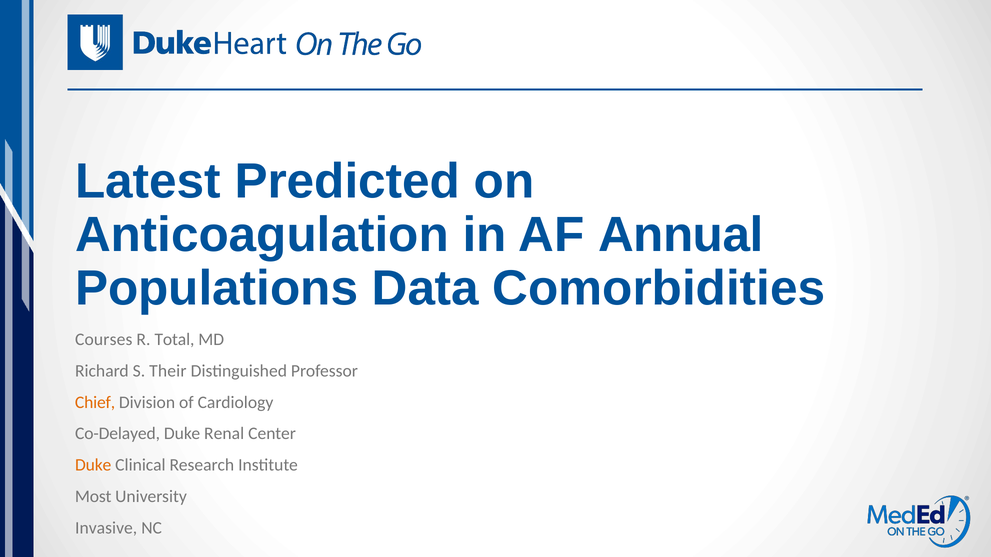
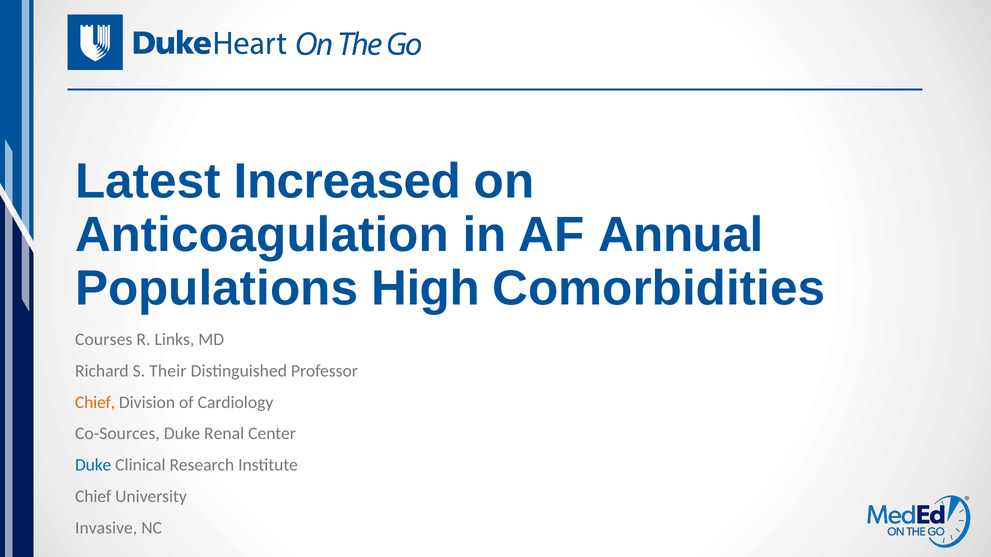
Predicted: Predicted -> Increased
Data: Data -> High
Total: Total -> Links
Co-Delayed: Co-Delayed -> Co-Sources
Duke at (93, 465) colour: orange -> blue
Most at (93, 497): Most -> Chief
